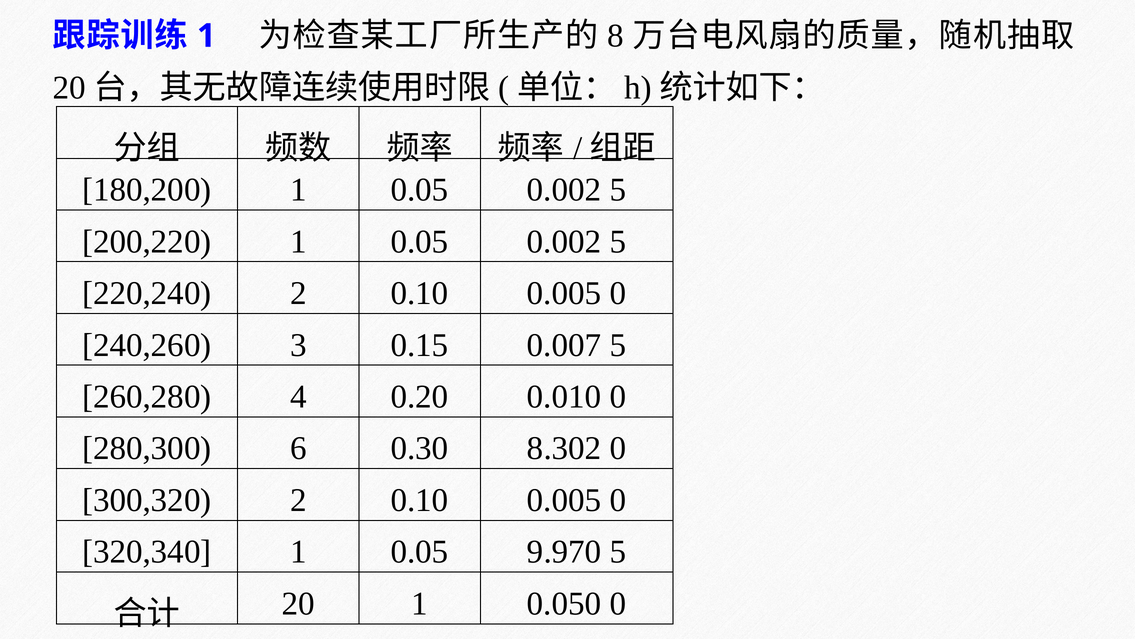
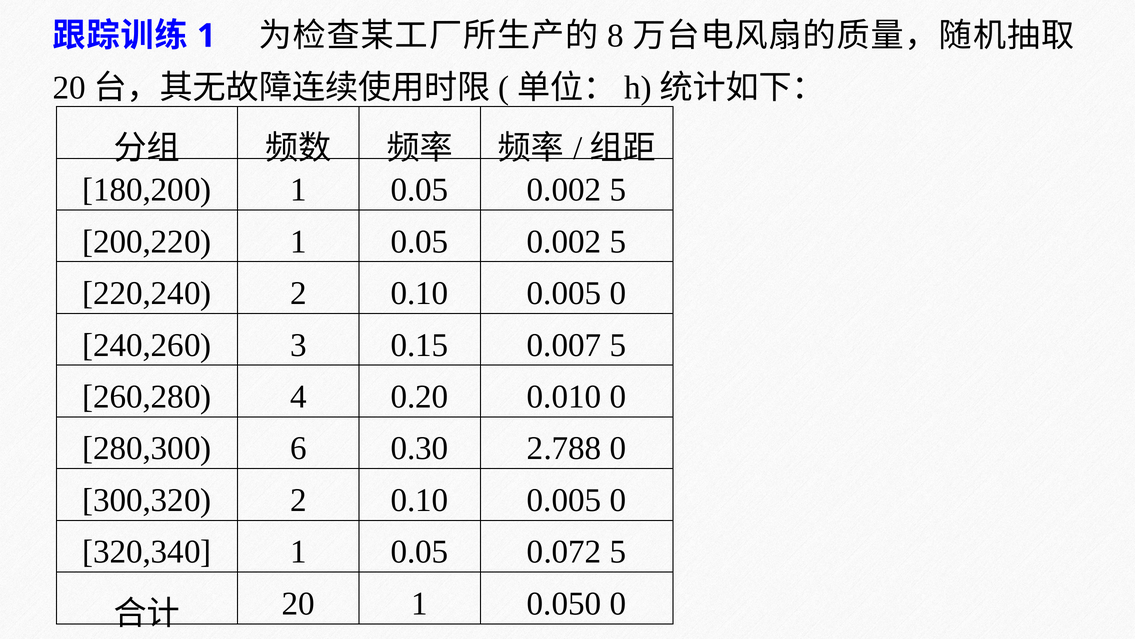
8.302: 8.302 -> 2.788
9.970: 9.970 -> 0.072
